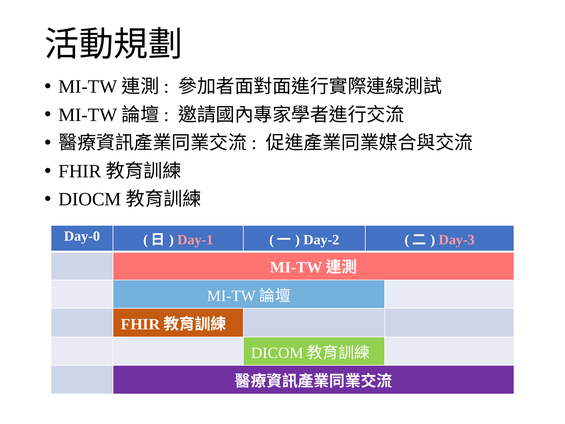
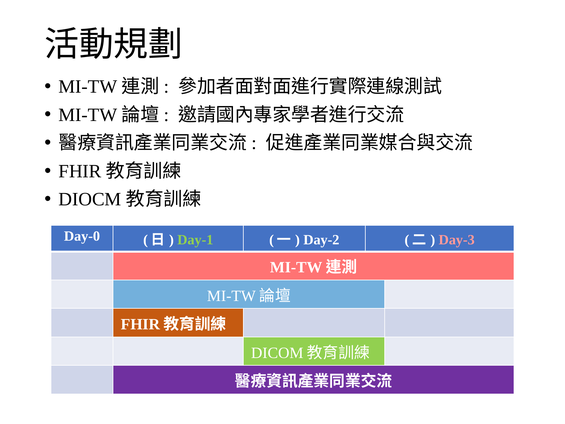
Day-1 colour: pink -> light green
